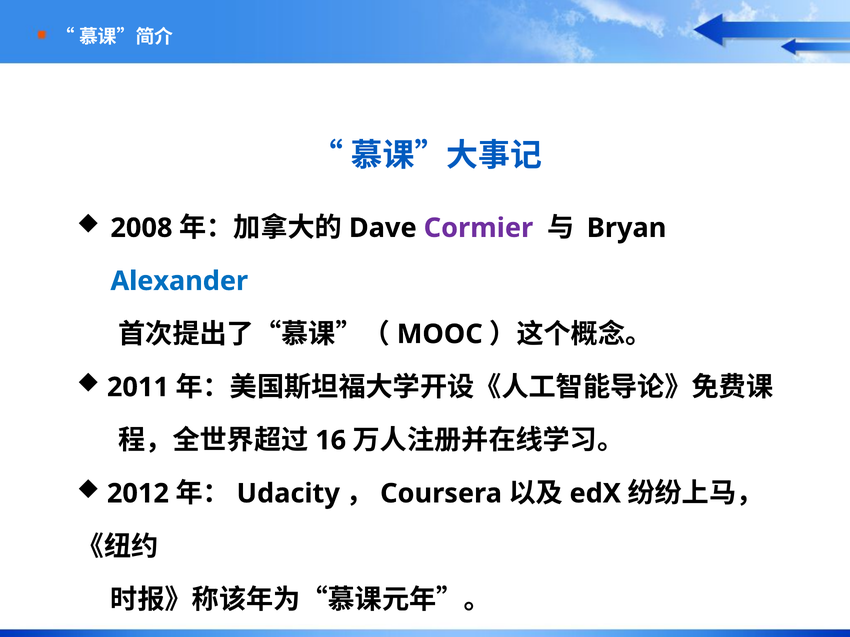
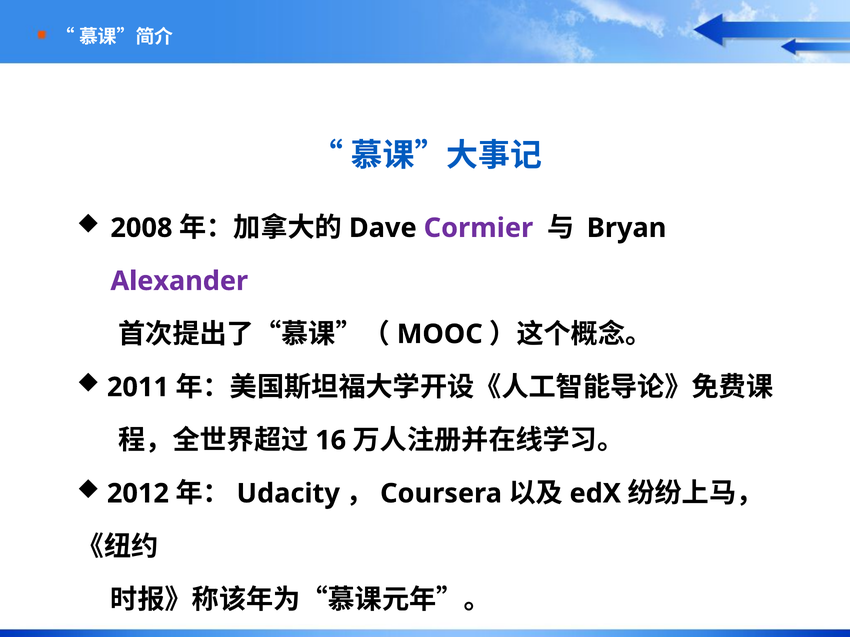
Alexander colour: blue -> purple
